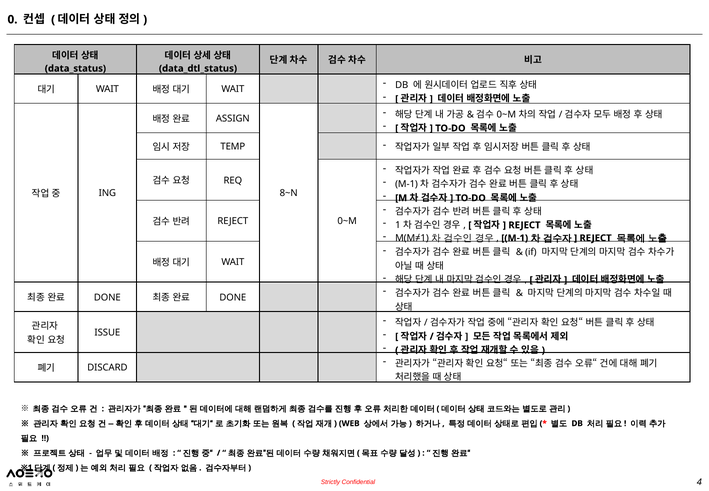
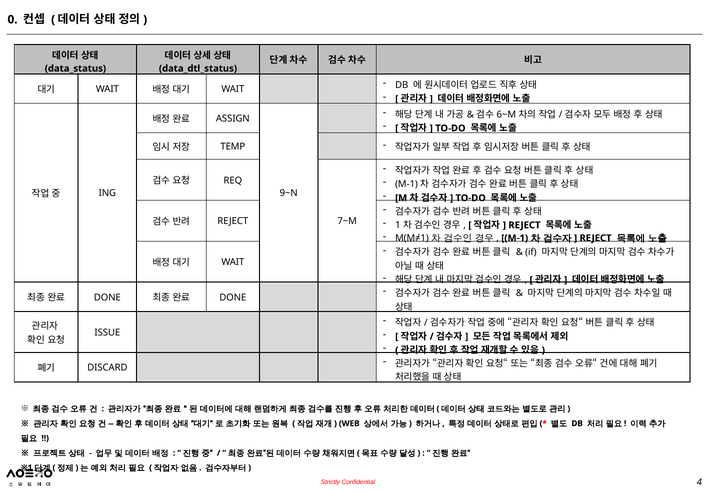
0~M at (506, 114): 0~M -> 6~M
8~N: 8~N -> 9~N
0~M at (347, 221): 0~M -> 7~M
